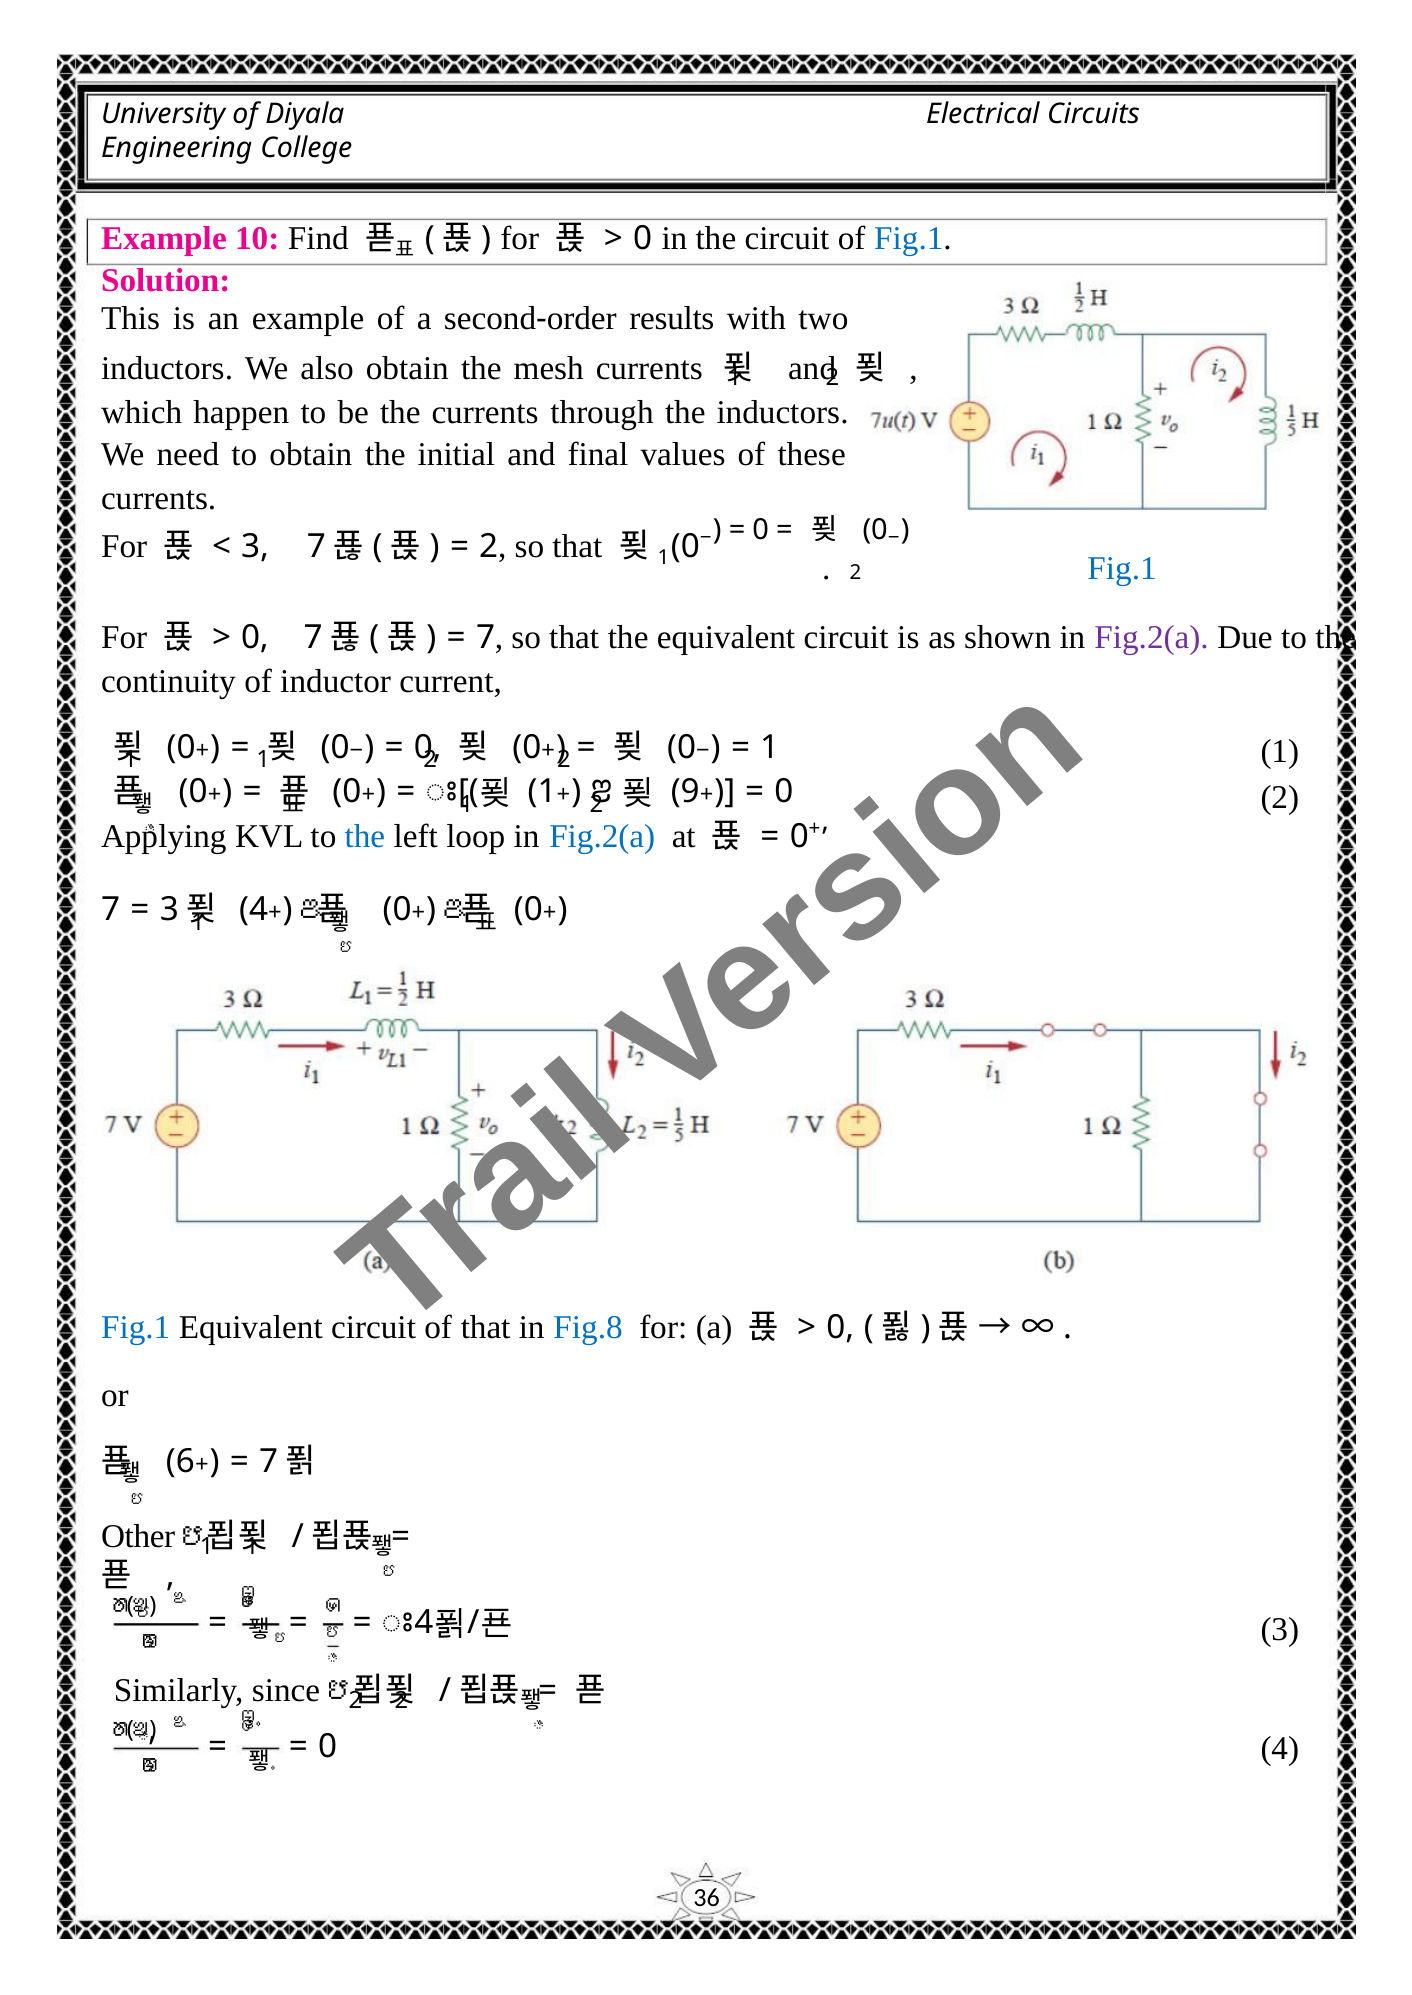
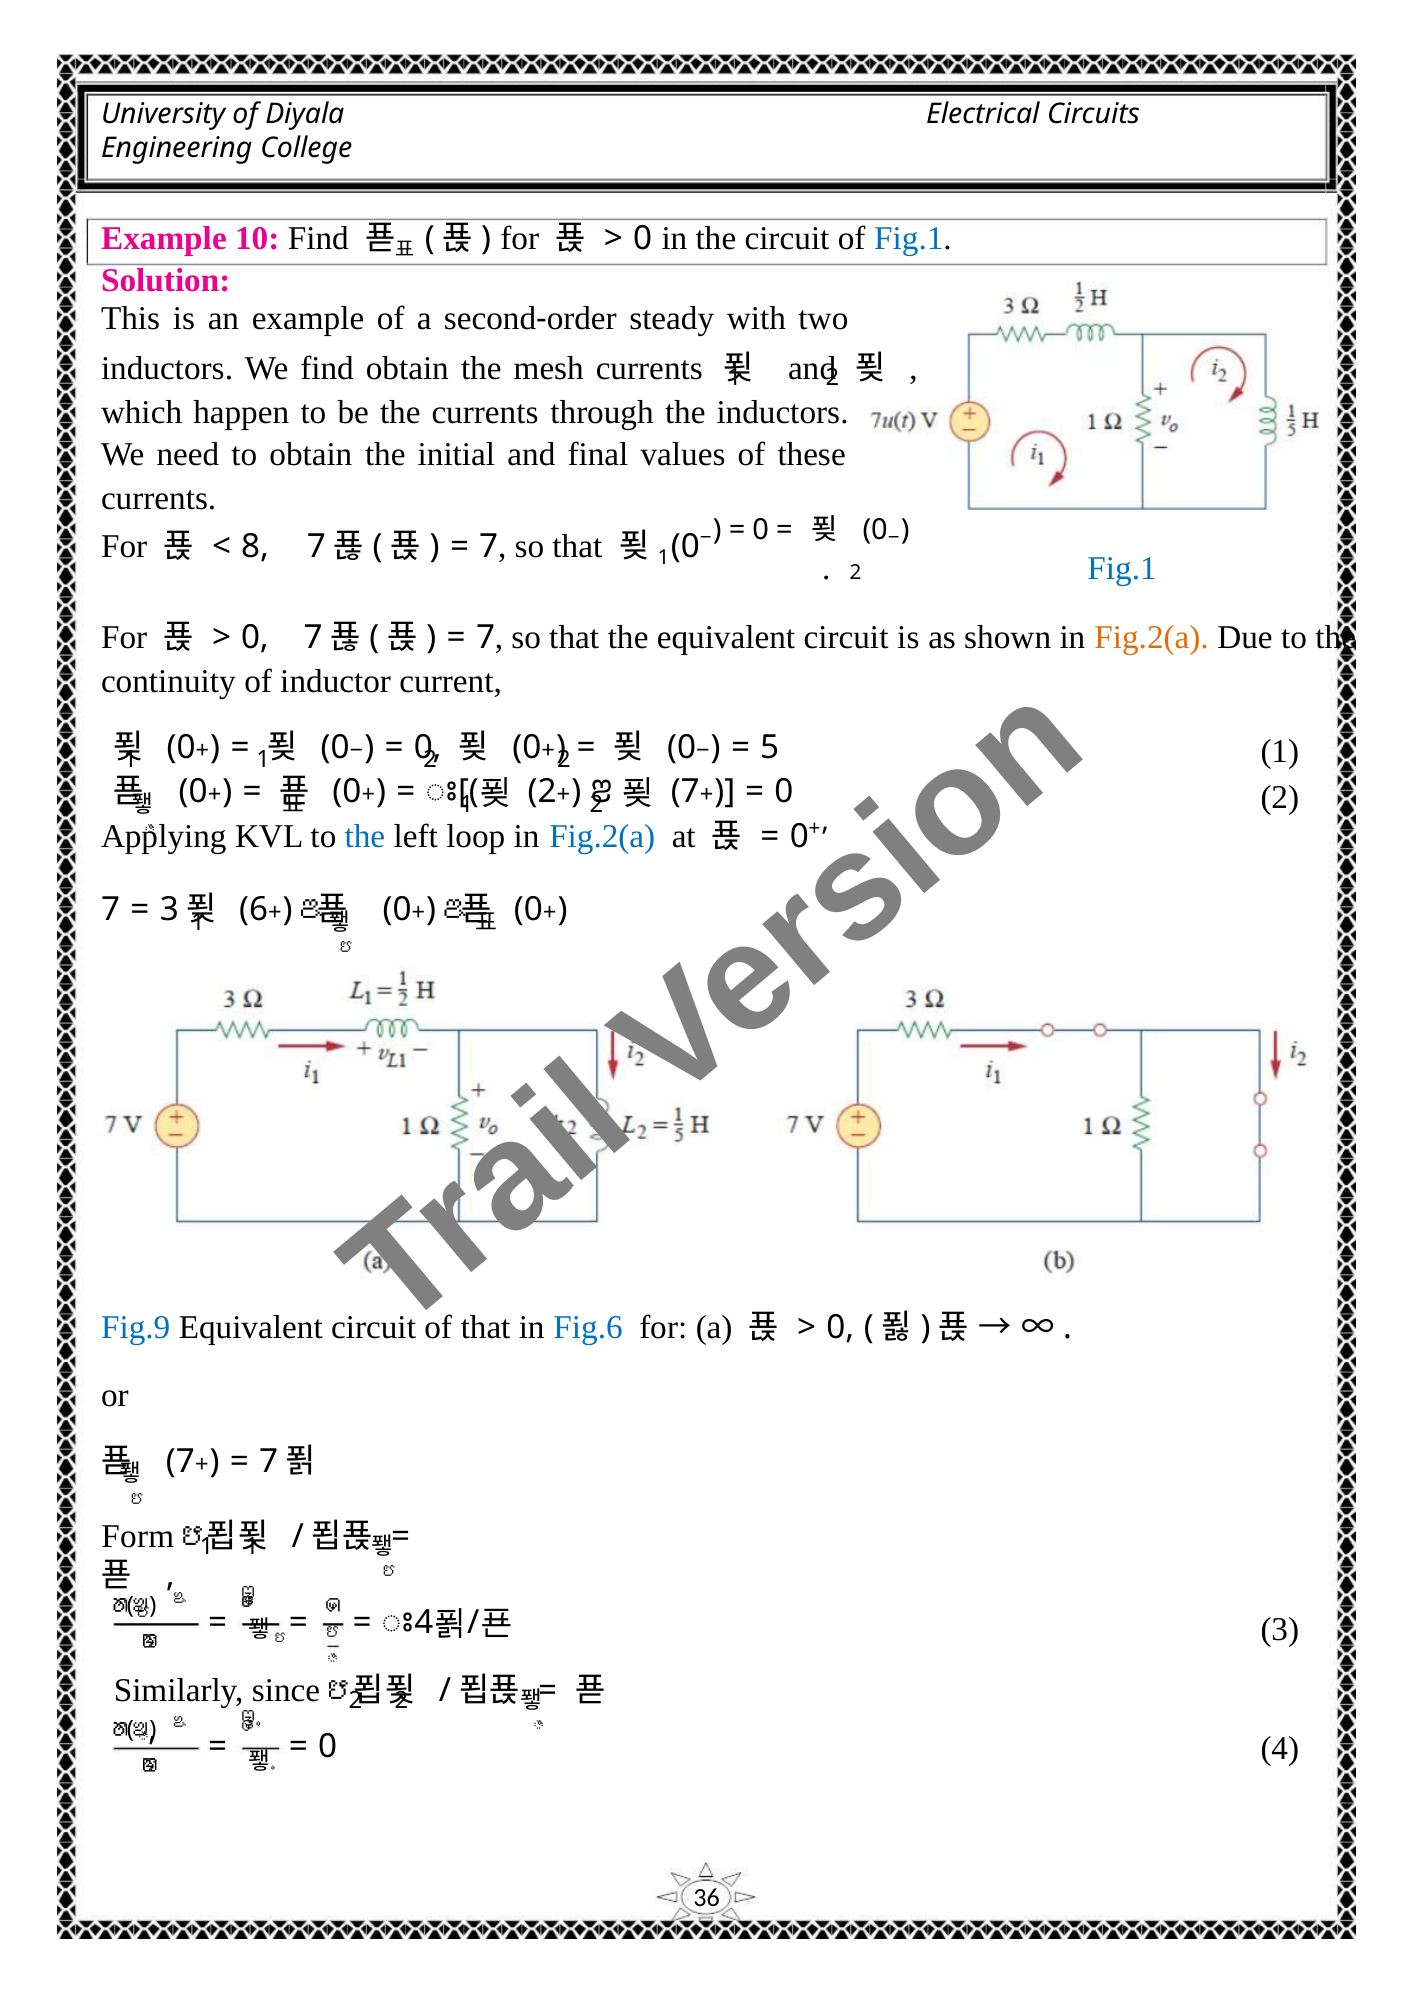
results: results -> steady
We also: also -> find
3 at (255, 547): 3 -> 8
2 at (489, 547): 2 -> 7
Fig.2(a at (1152, 637) colour: purple -> orange
1 at (770, 748): 1 -> 5
1 at (542, 792): 1 -> 2
9 at (685, 792): 9 -> 7
4 at (254, 910): 4 -> 6
Fig.1 at (136, 1328): Fig.1 -> Fig.9
Fig.8: Fig.8 -> Fig.6
6 at (180, 1462): 6 -> 7
Other: Other -> Form
